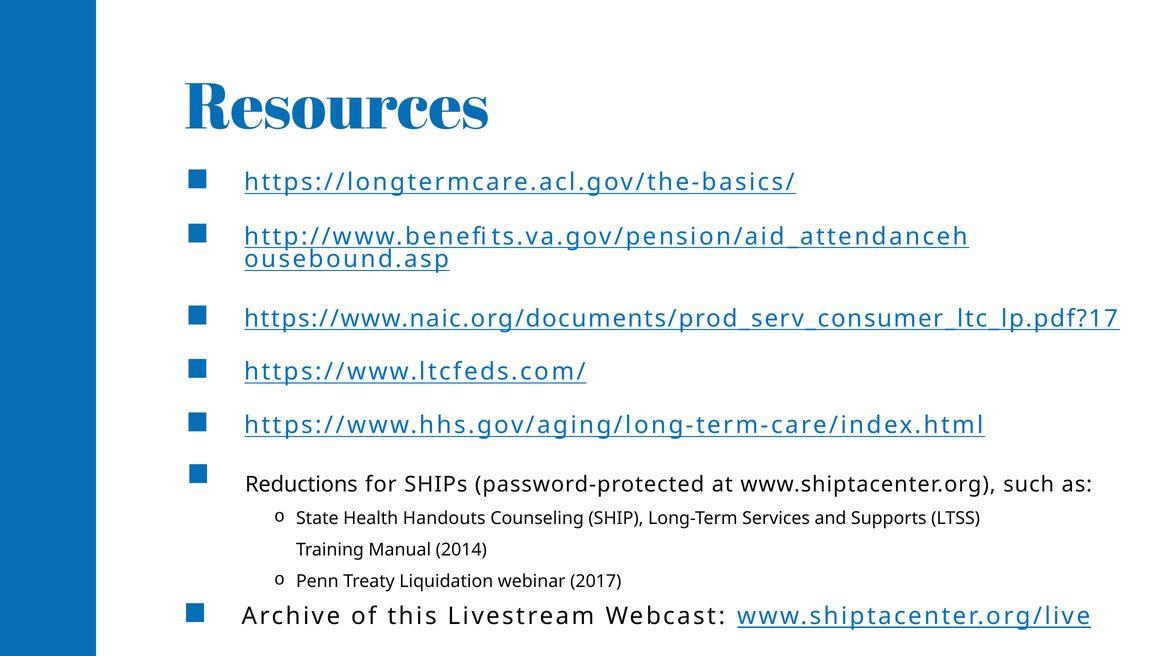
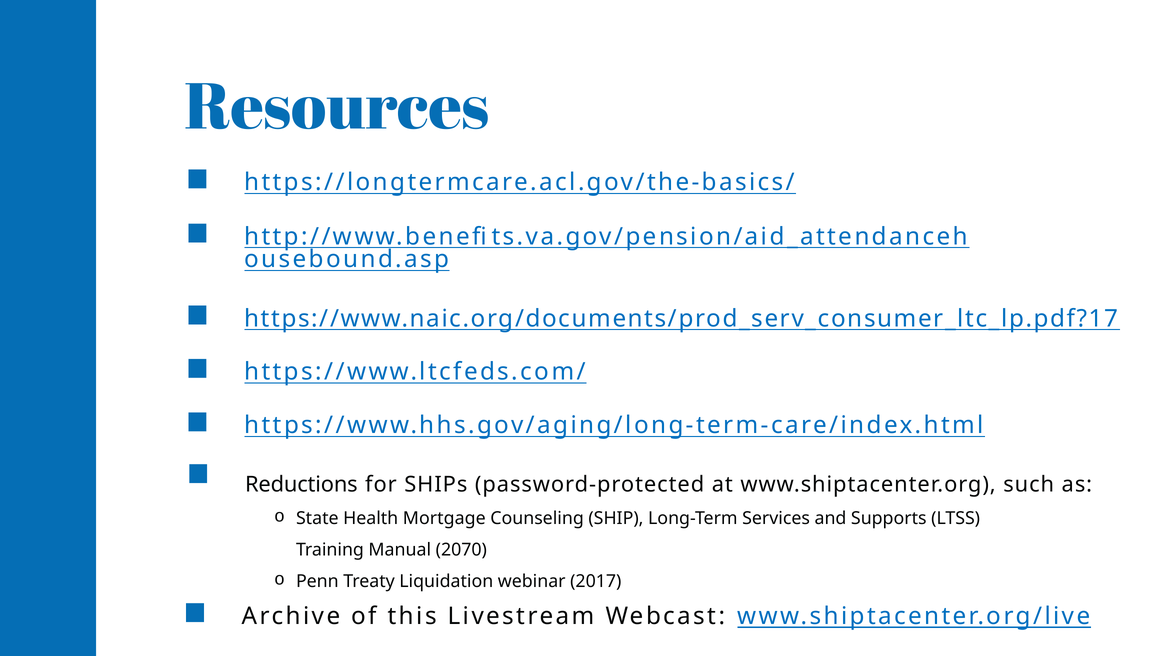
Handouts: Handouts -> Mortgage
2014: 2014 -> 2070
